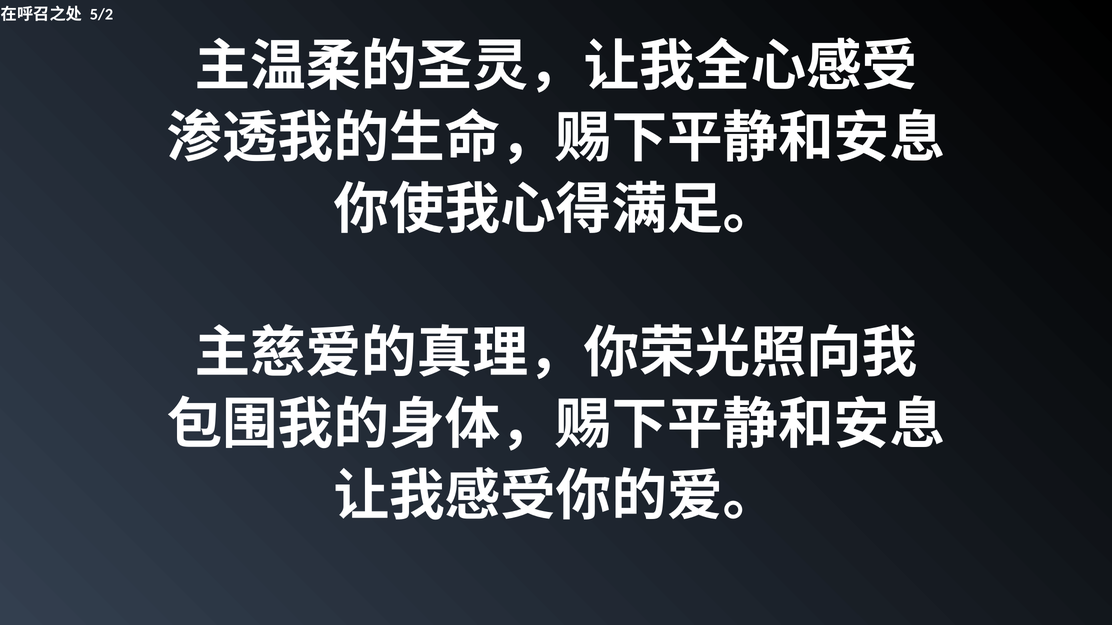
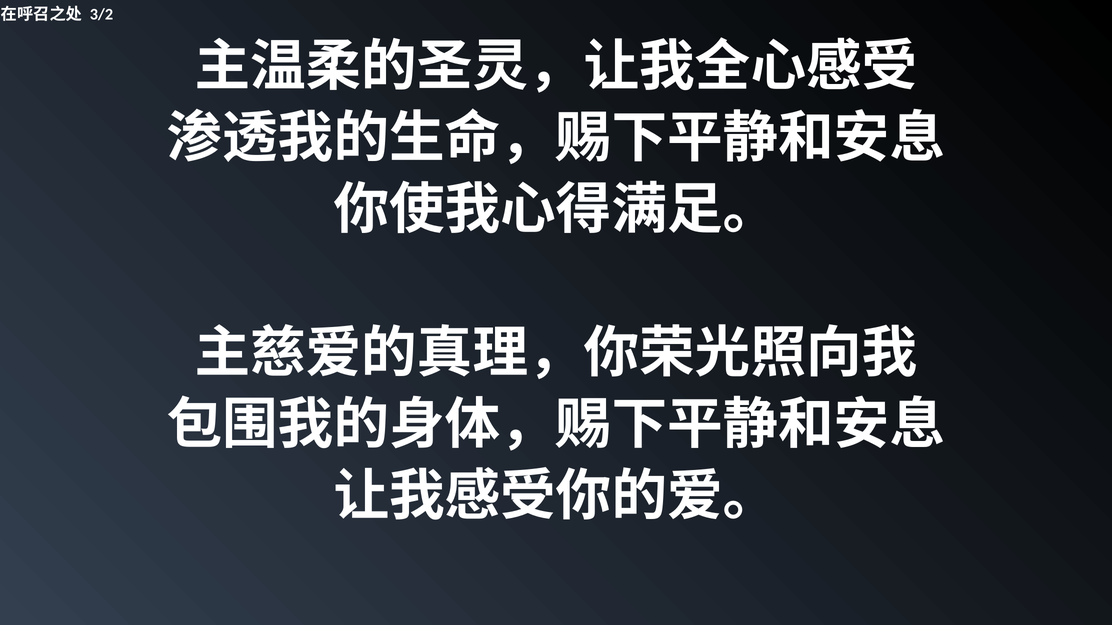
5/2: 5/2 -> 3/2
